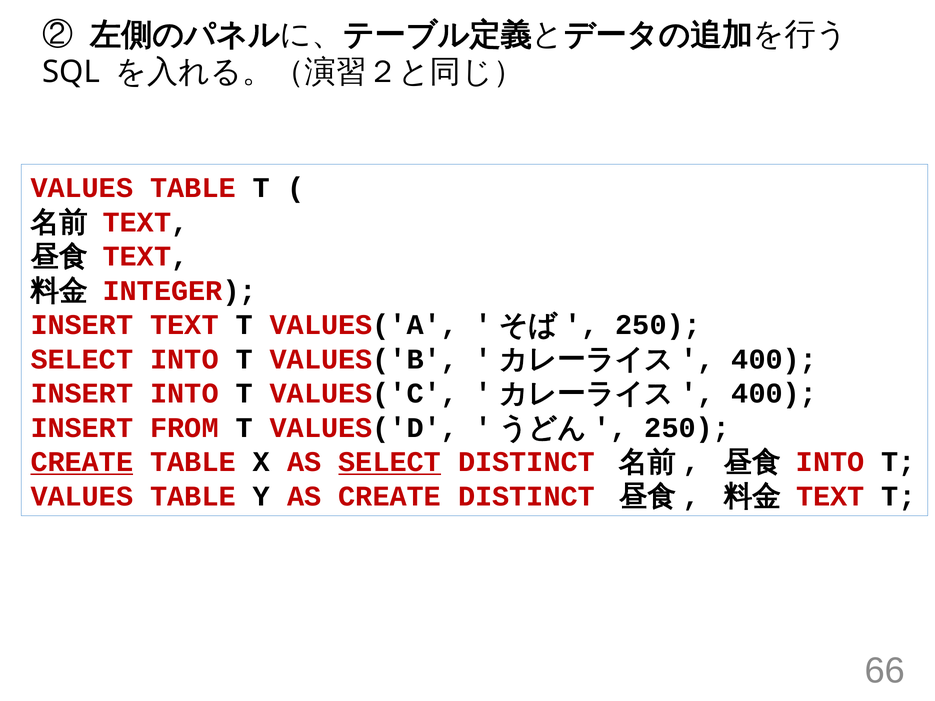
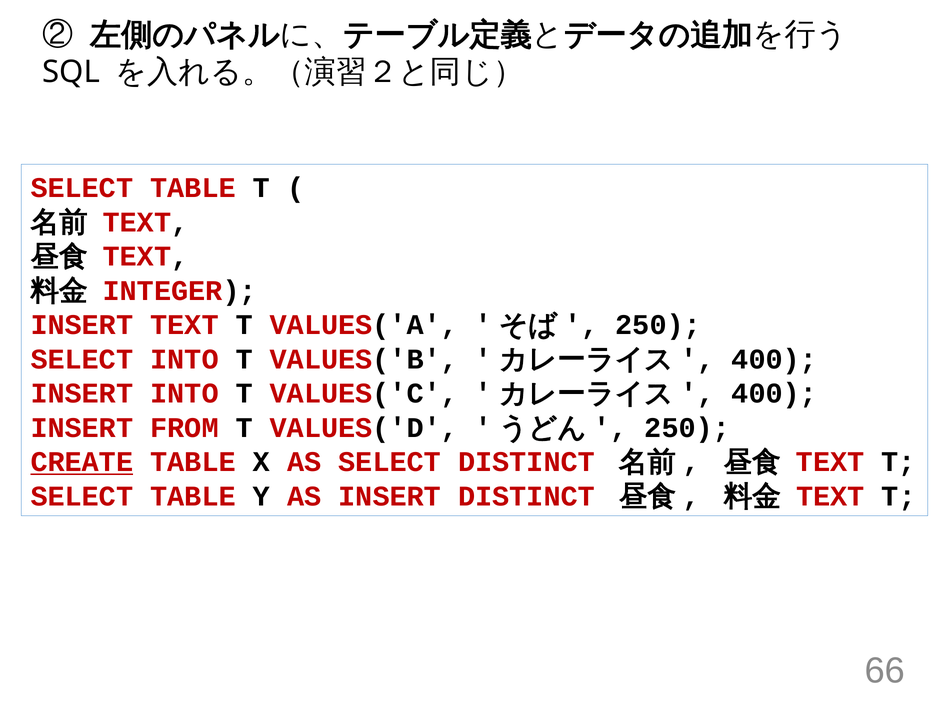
VALUES at (82, 188): VALUES -> SELECT
SELECT at (390, 462) underline: present -> none
INTO at (830, 462): INTO -> TEXT
VALUES at (82, 496): VALUES -> SELECT
AS CREATE: CREATE -> INSERT
